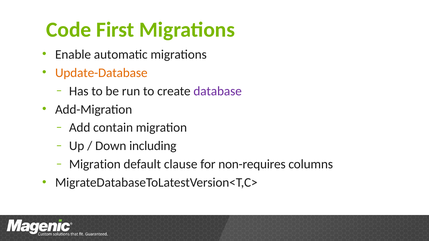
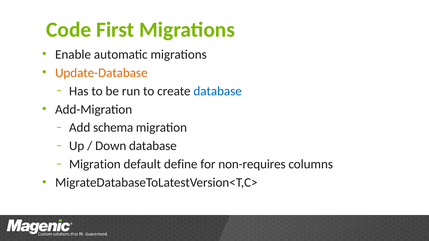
database at (218, 91) colour: purple -> blue
contain: contain -> schema
Down including: including -> database
clause: clause -> define
